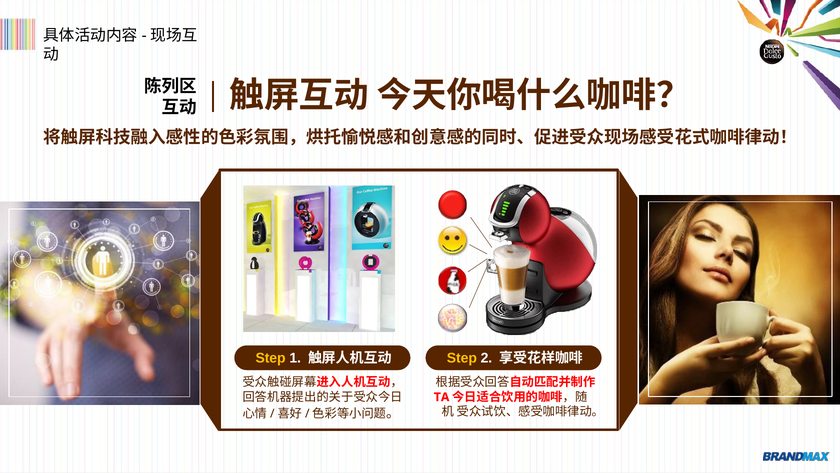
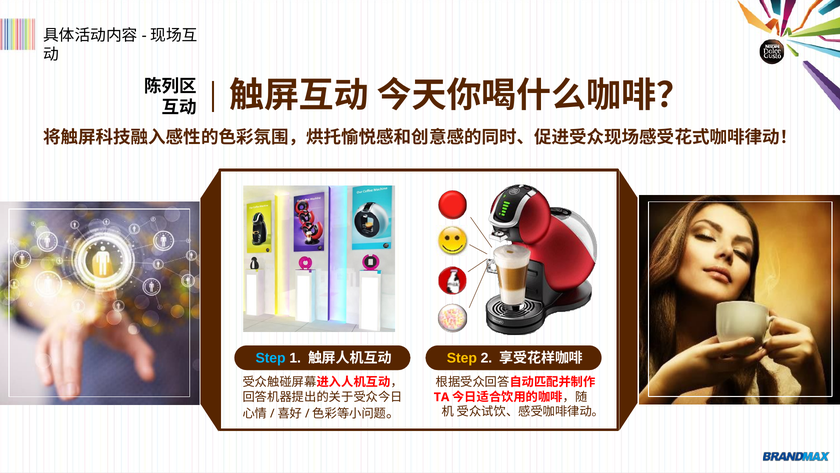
Step at (271, 358) colour: yellow -> light blue
